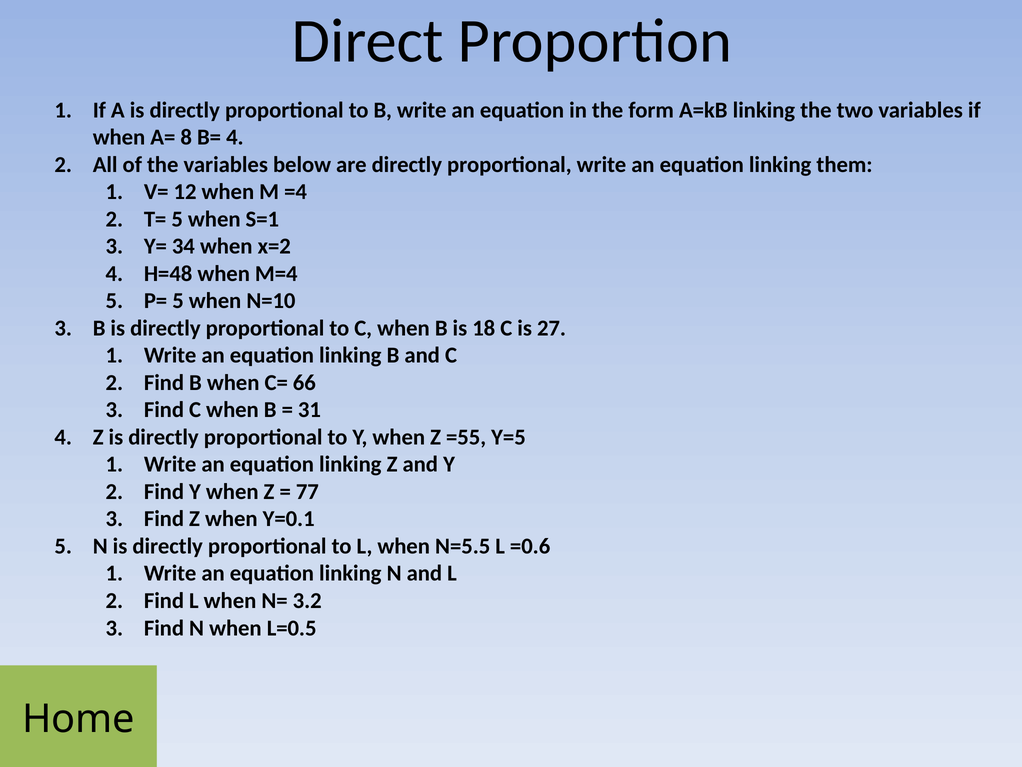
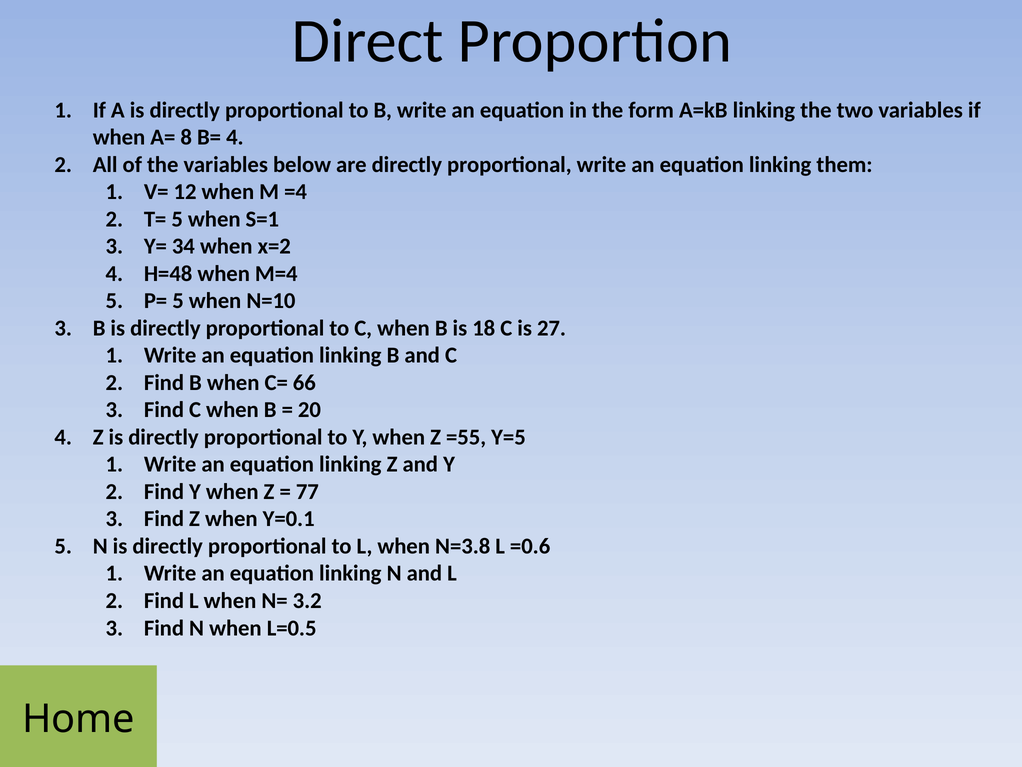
31: 31 -> 20
N=5.5: N=5.5 -> N=3.8
